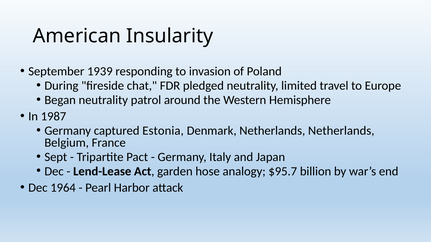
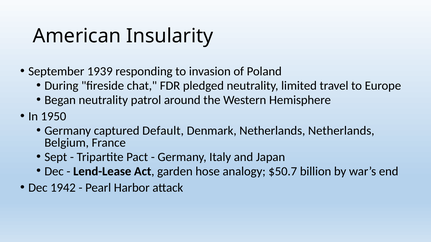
1987: 1987 -> 1950
Estonia: Estonia -> Default
$95.7: $95.7 -> $50.7
1964: 1964 -> 1942
